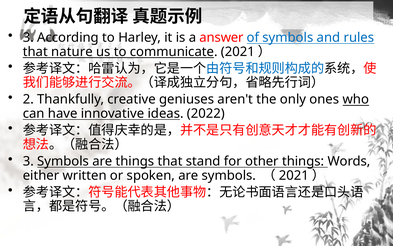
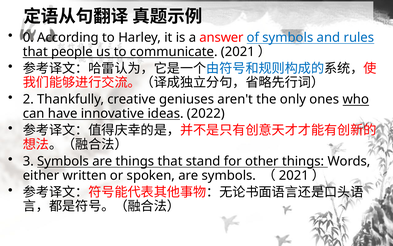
3 at (28, 37): 3 -> 0
nature: nature -> people
